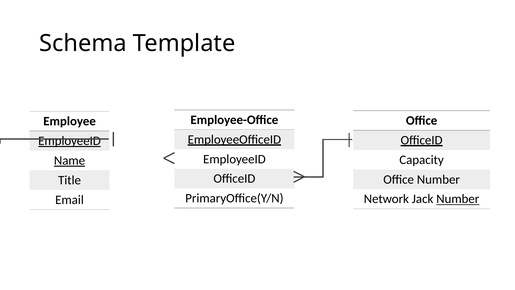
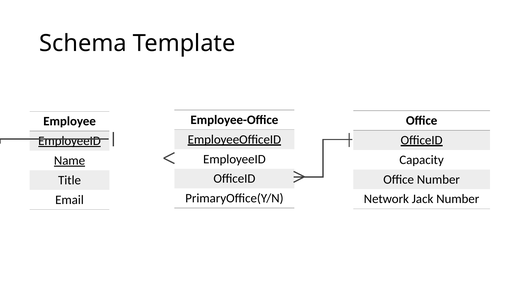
Number at (458, 199) underline: present -> none
